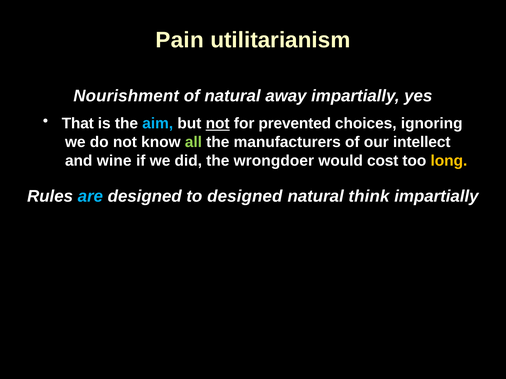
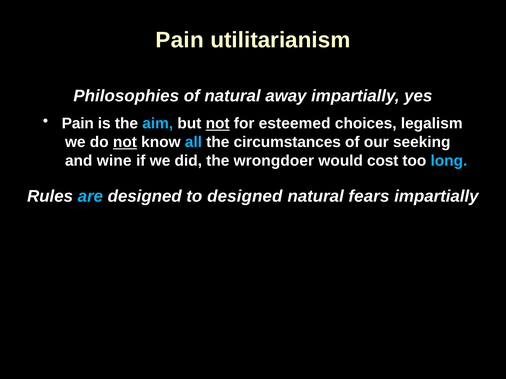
Nourishment: Nourishment -> Philosophies
That at (78, 124): That -> Pain
prevented: prevented -> esteemed
ignoring: ignoring -> legalism
not at (125, 142) underline: none -> present
all colour: light green -> light blue
manufacturers: manufacturers -> circumstances
intellect: intellect -> seeking
long colour: yellow -> light blue
think: think -> fears
